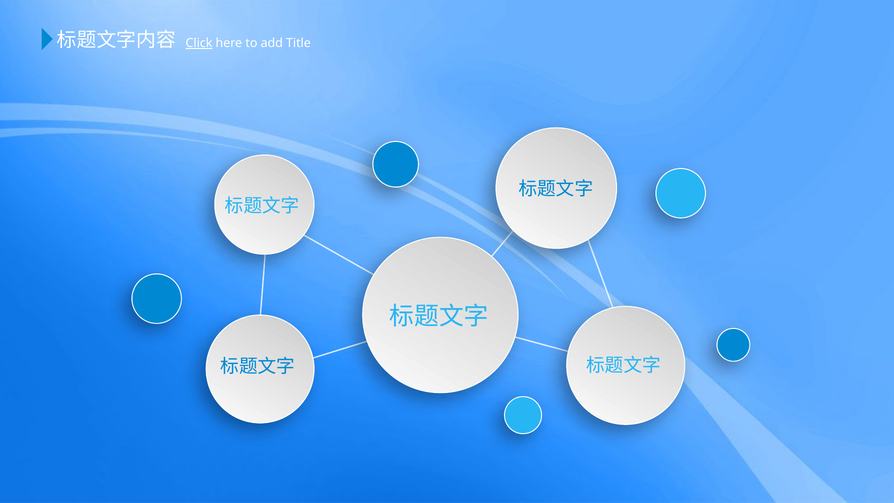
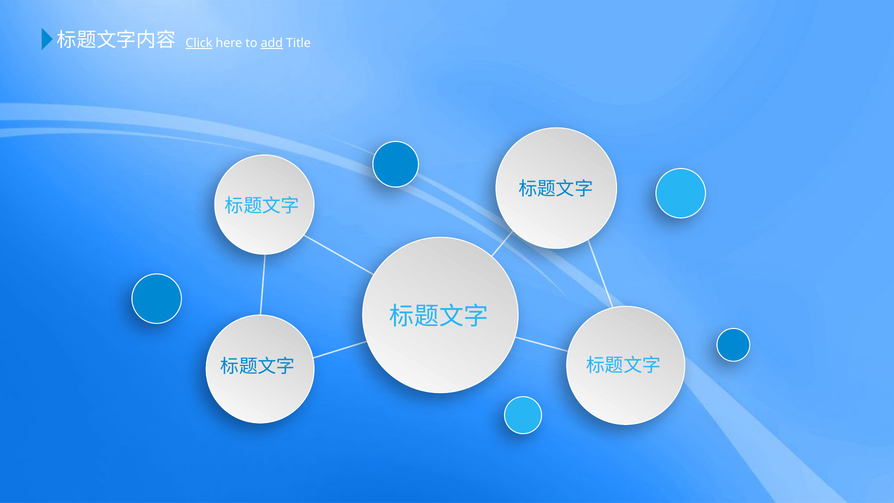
add underline: none -> present
